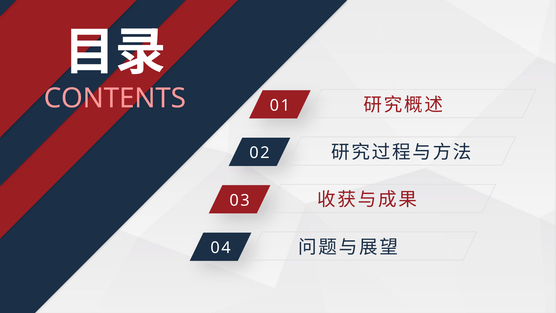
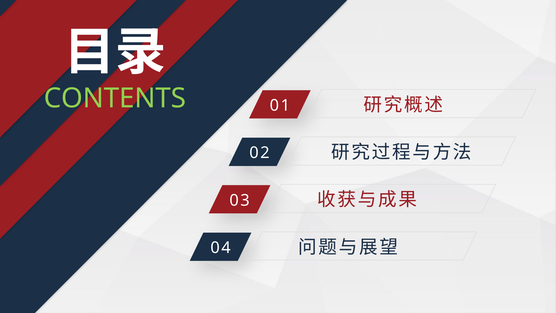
CONTENTS colour: pink -> light green
